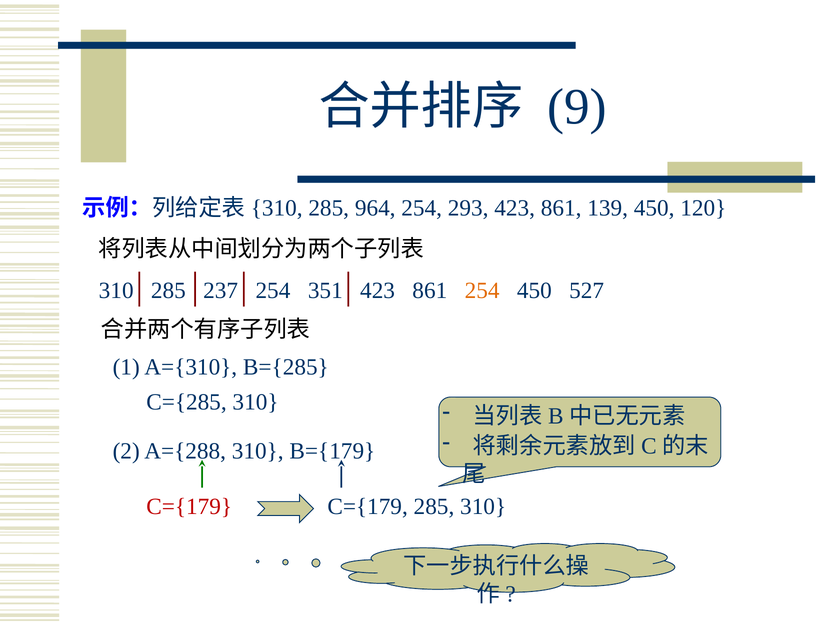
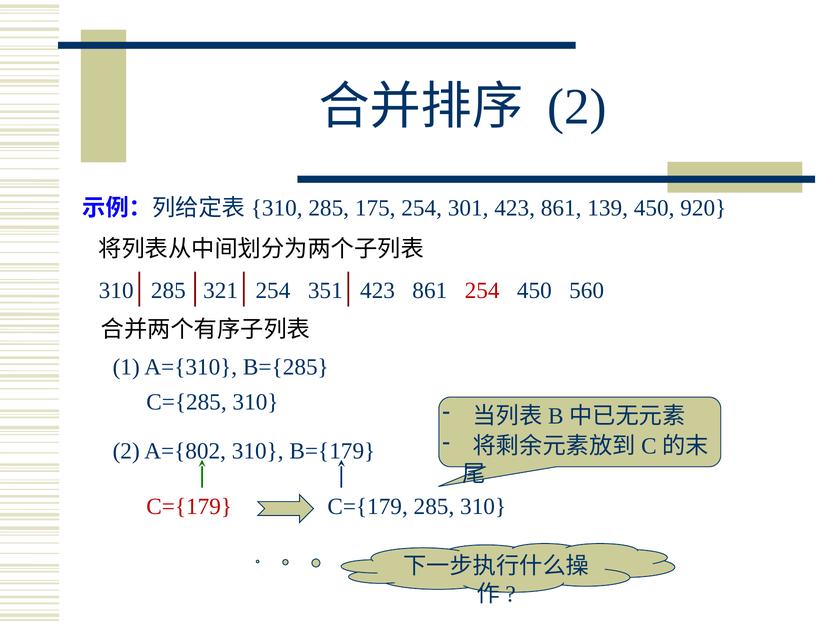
9 at (577, 107): 9 -> 2
964: 964 -> 175
293: 293 -> 301
120: 120 -> 920
237: 237 -> 321
254 at (482, 291) colour: orange -> red
527: 527 -> 560
A={288: A={288 -> A={802
